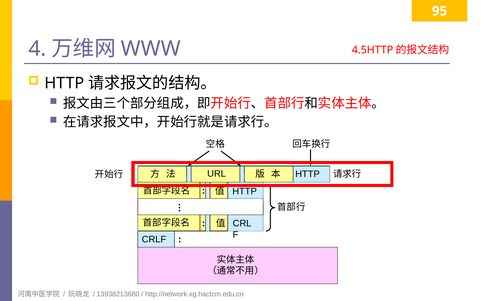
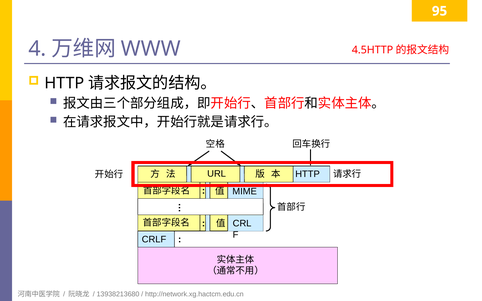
HTTP at (245, 192): HTTP -> MIME
